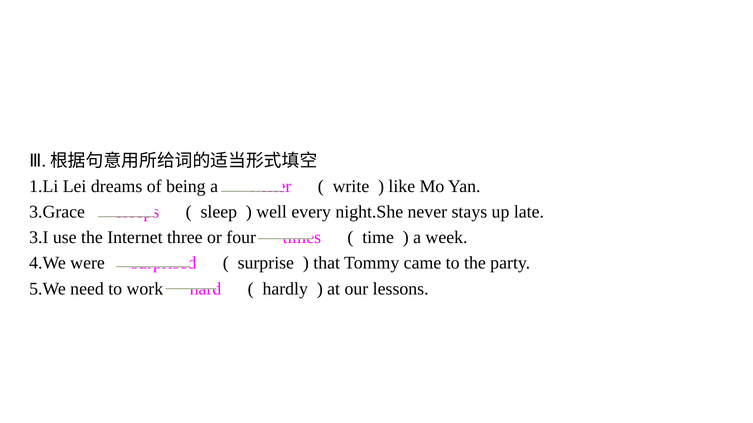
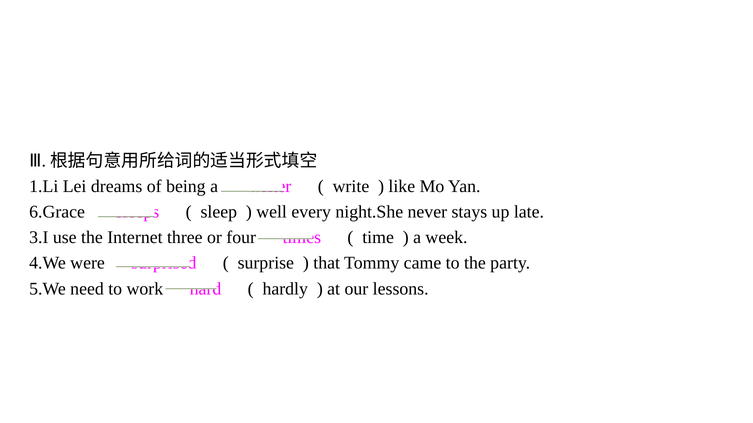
3.Grace: 3.Grace -> 6.Grace
